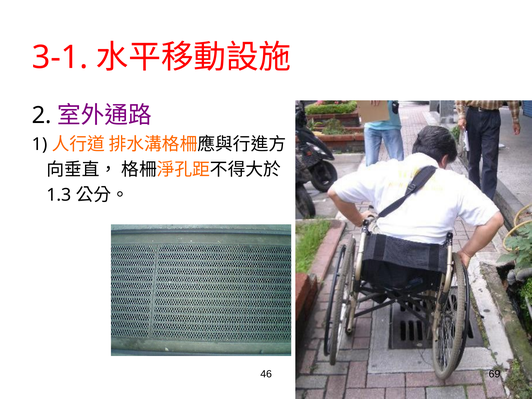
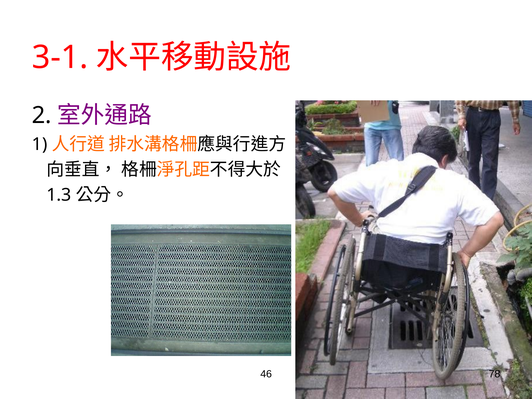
69: 69 -> 78
